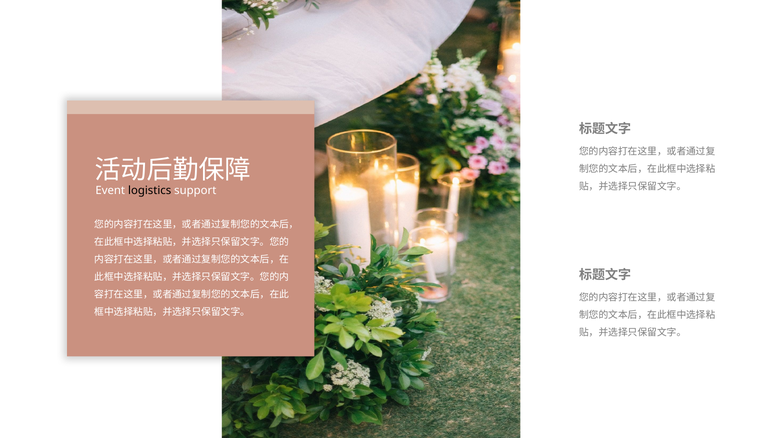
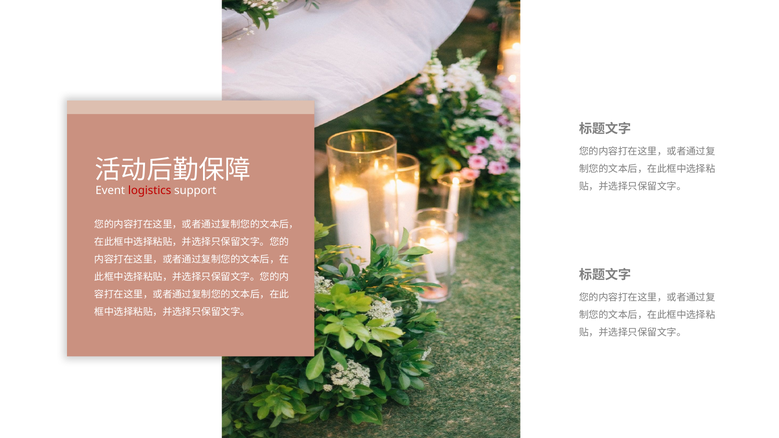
logistics colour: black -> red
